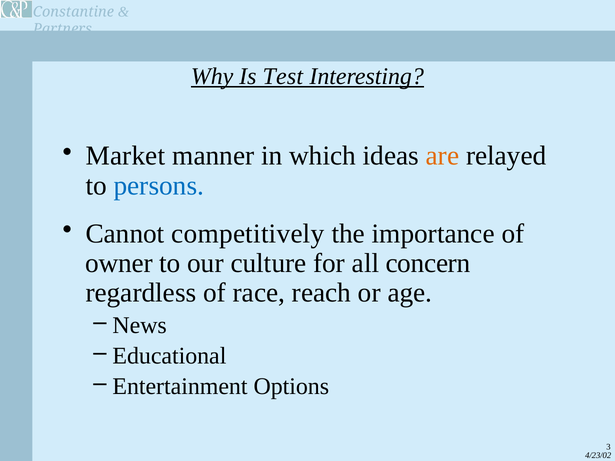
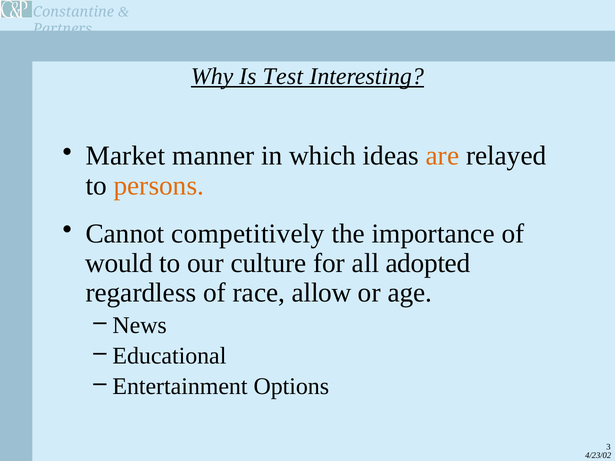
persons colour: blue -> orange
owner: owner -> would
concern: concern -> adopted
reach: reach -> allow
